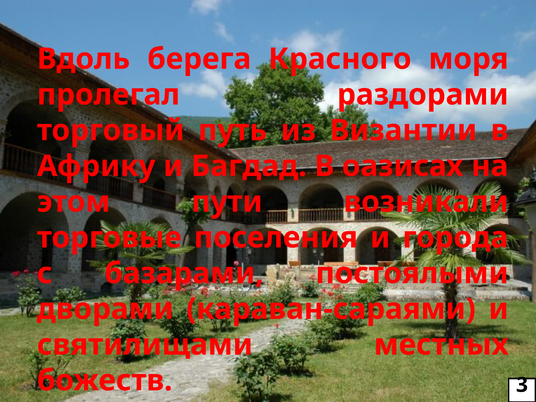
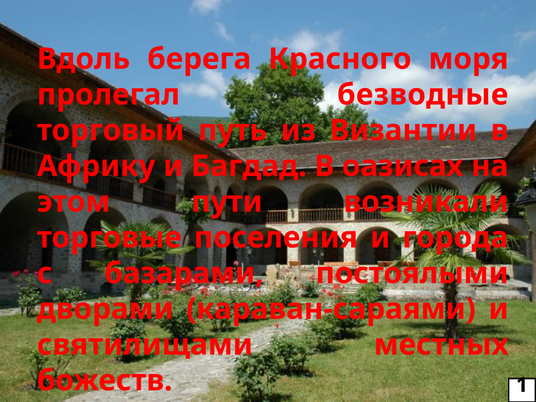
раздорами: раздорами -> безводные
3: 3 -> 1
